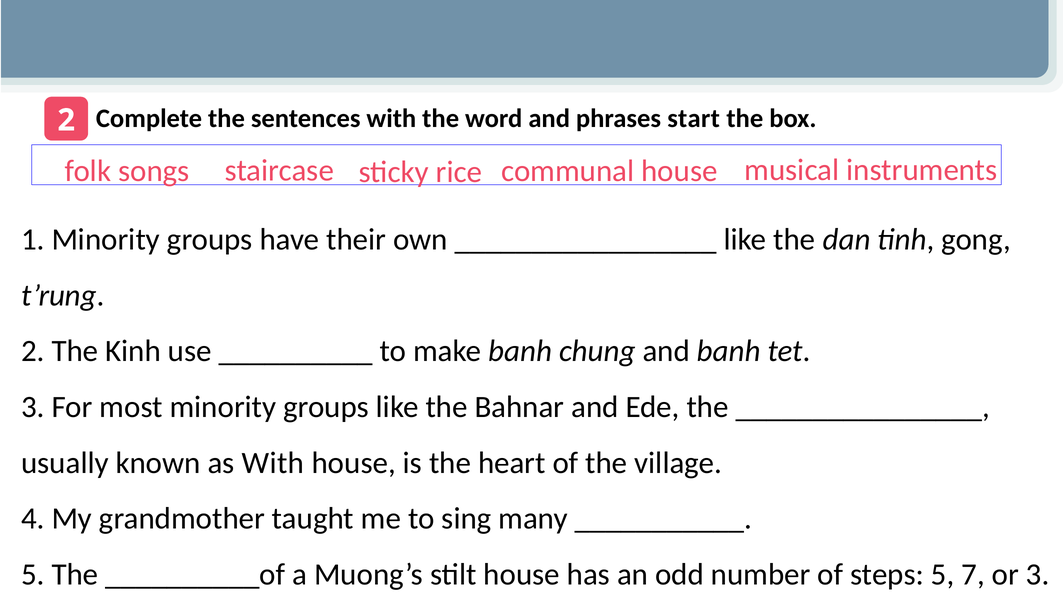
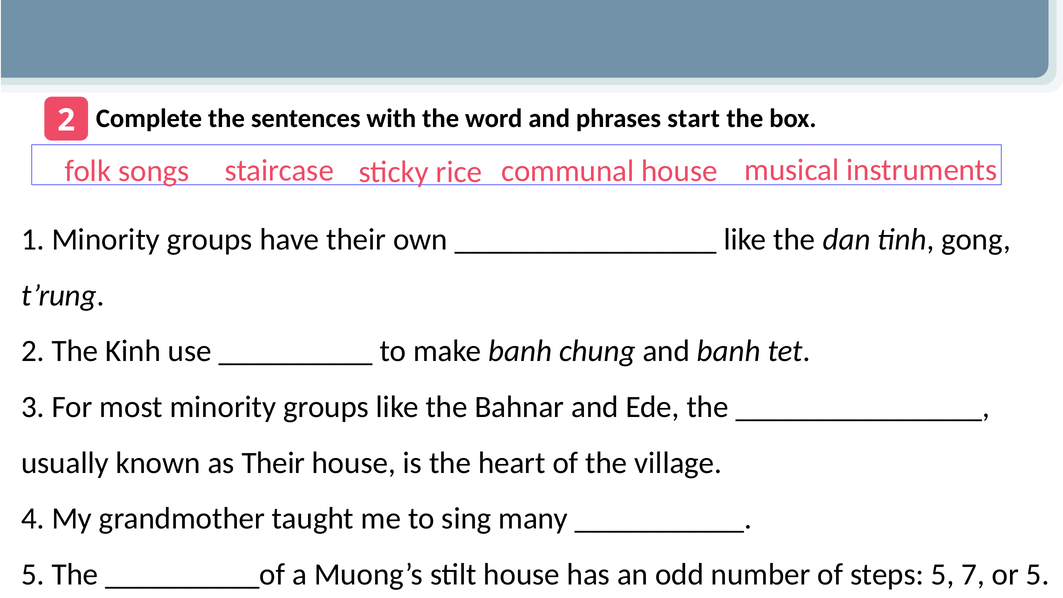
as With: With -> Their
or 3: 3 -> 5
